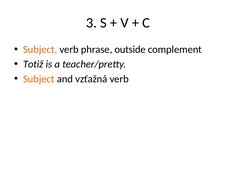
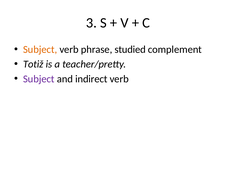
outside: outside -> studied
Subject at (39, 79) colour: orange -> purple
vzťažná: vzťažná -> indirect
